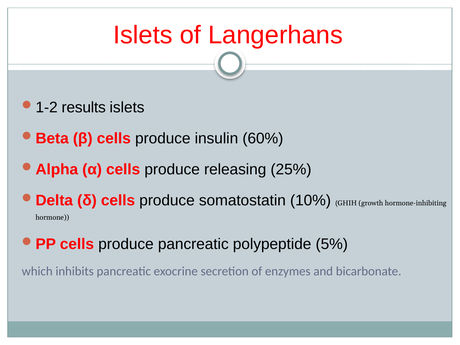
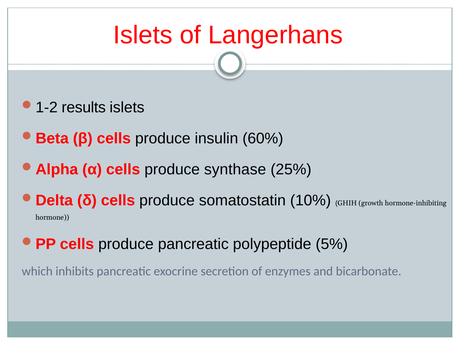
releasing: releasing -> synthase
